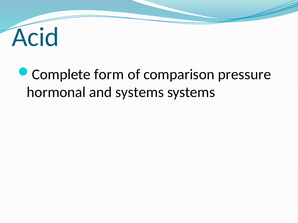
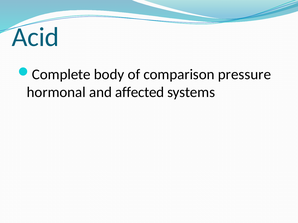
form: form -> body
and systems: systems -> affected
